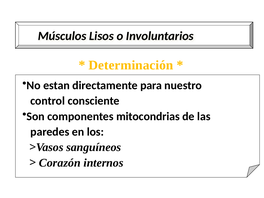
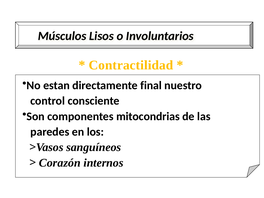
Determinación: Determinación -> Contractilidad
para: para -> final
